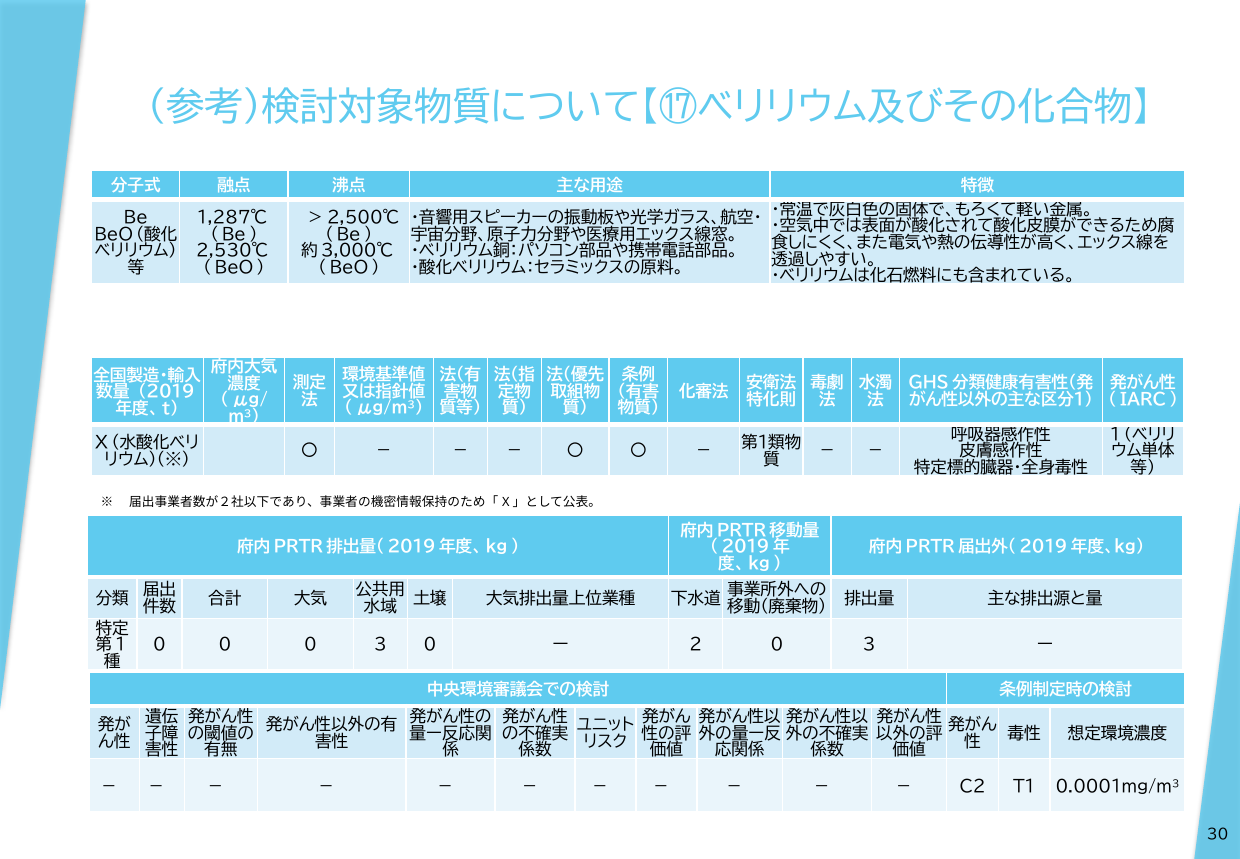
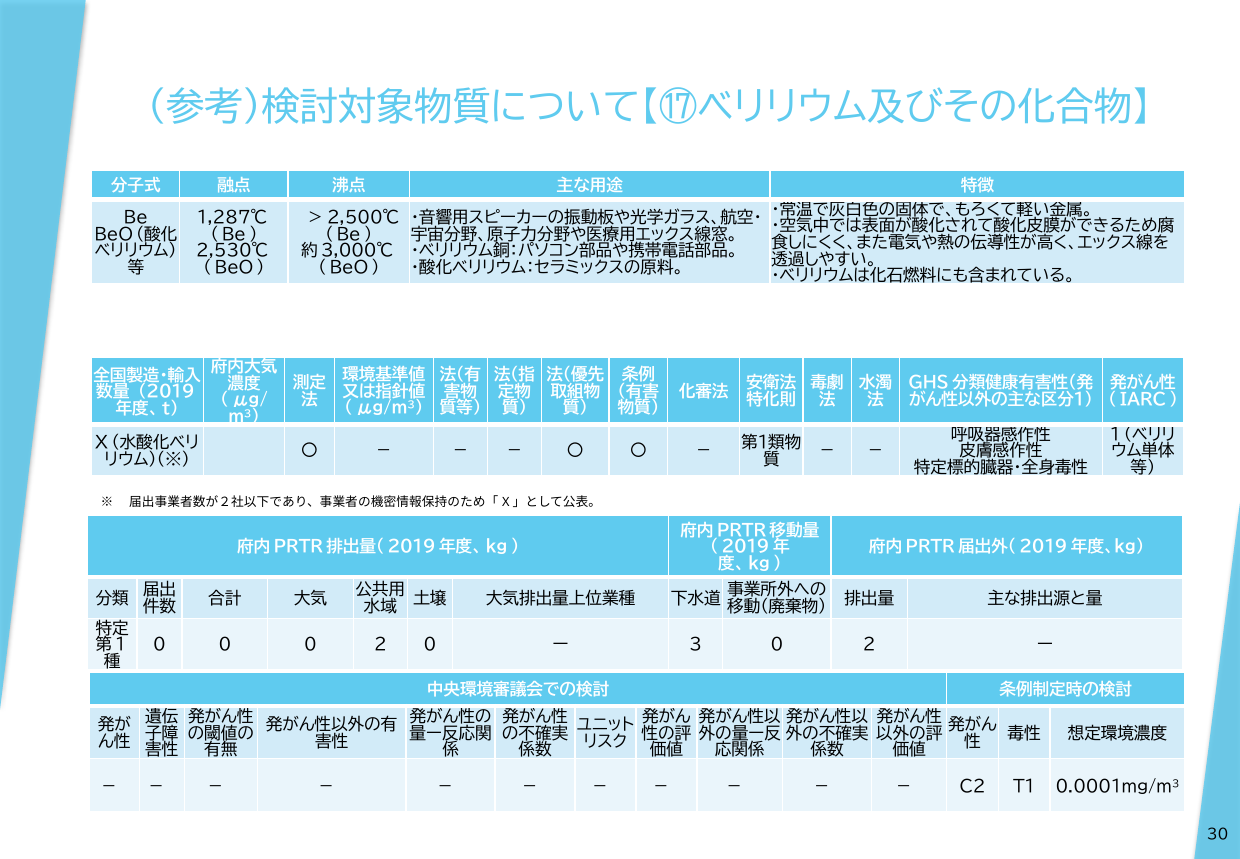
0 0 3: 3 -> 2
2: 2 -> 3
3 at (869, 645): 3 -> 2
